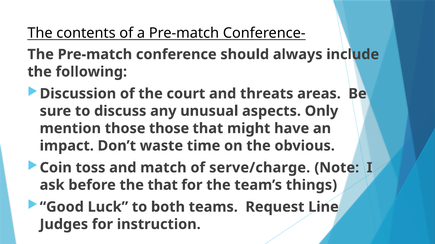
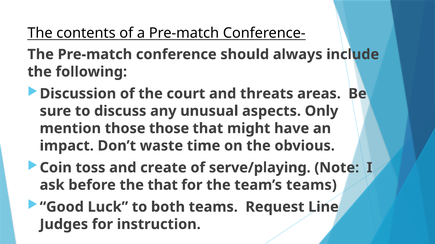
match: match -> create
serve/charge: serve/charge -> serve/playing
team’s things: things -> teams
